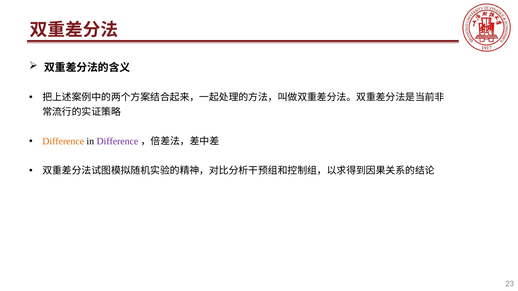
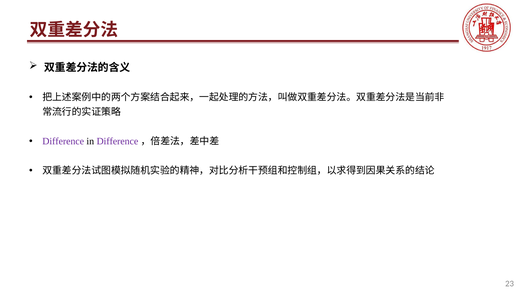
Difference at (63, 142) colour: orange -> purple
